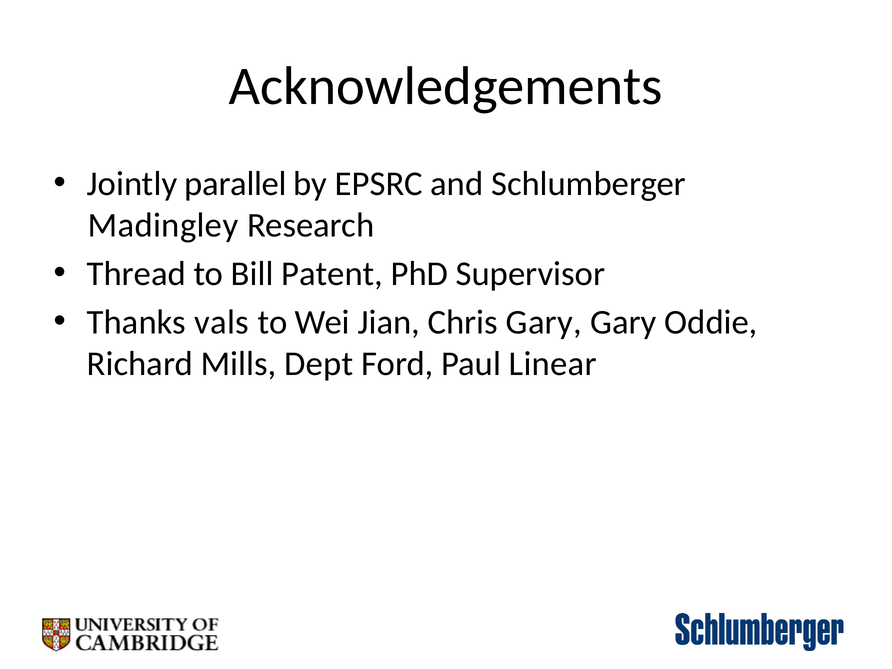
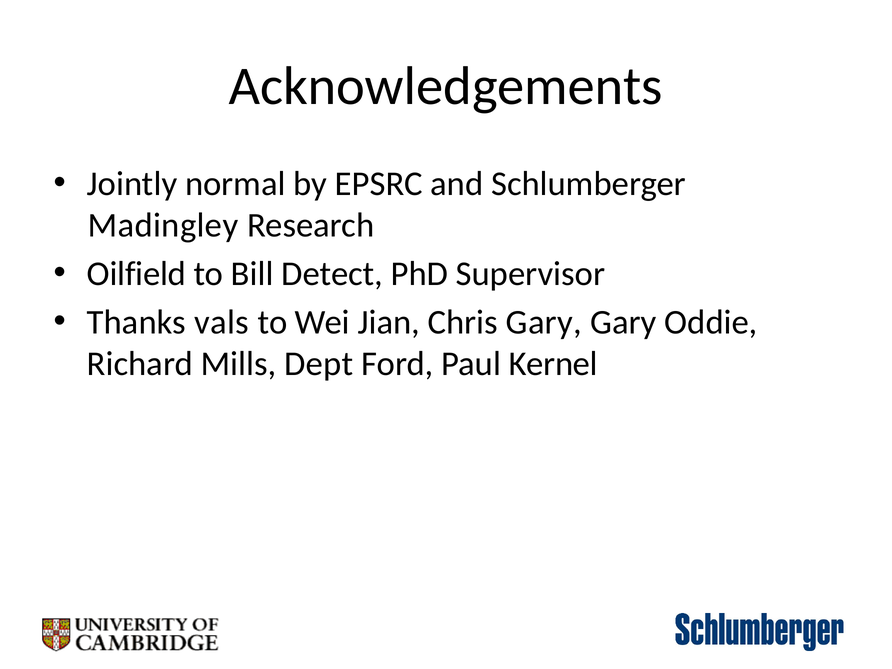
parallel: parallel -> normal
Thread: Thread -> Oilfield
Patent: Patent -> Detect
Linear: Linear -> Kernel
